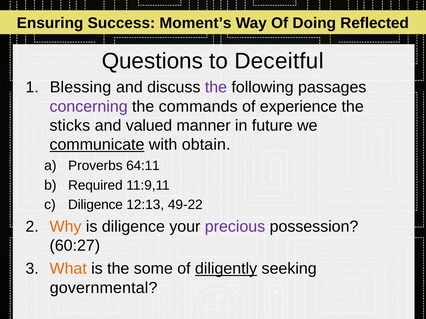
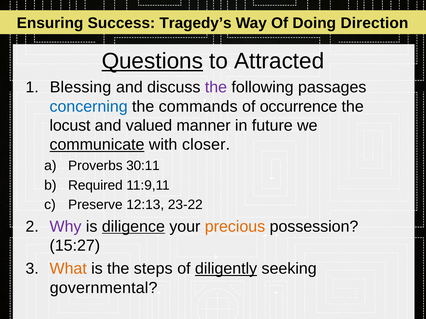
Moment’s: Moment’s -> Tragedy’s
Reflected: Reflected -> Direction
Questions underline: none -> present
Deceitful: Deceitful -> Attracted
concerning colour: purple -> blue
experience: experience -> occurrence
sticks: sticks -> locust
obtain: obtain -> closer
64:11: 64:11 -> 30:11
Diligence at (95, 205): Diligence -> Preserve
49-22: 49-22 -> 23-22
Why colour: orange -> purple
diligence at (133, 227) underline: none -> present
precious colour: purple -> orange
60:27: 60:27 -> 15:27
some: some -> steps
